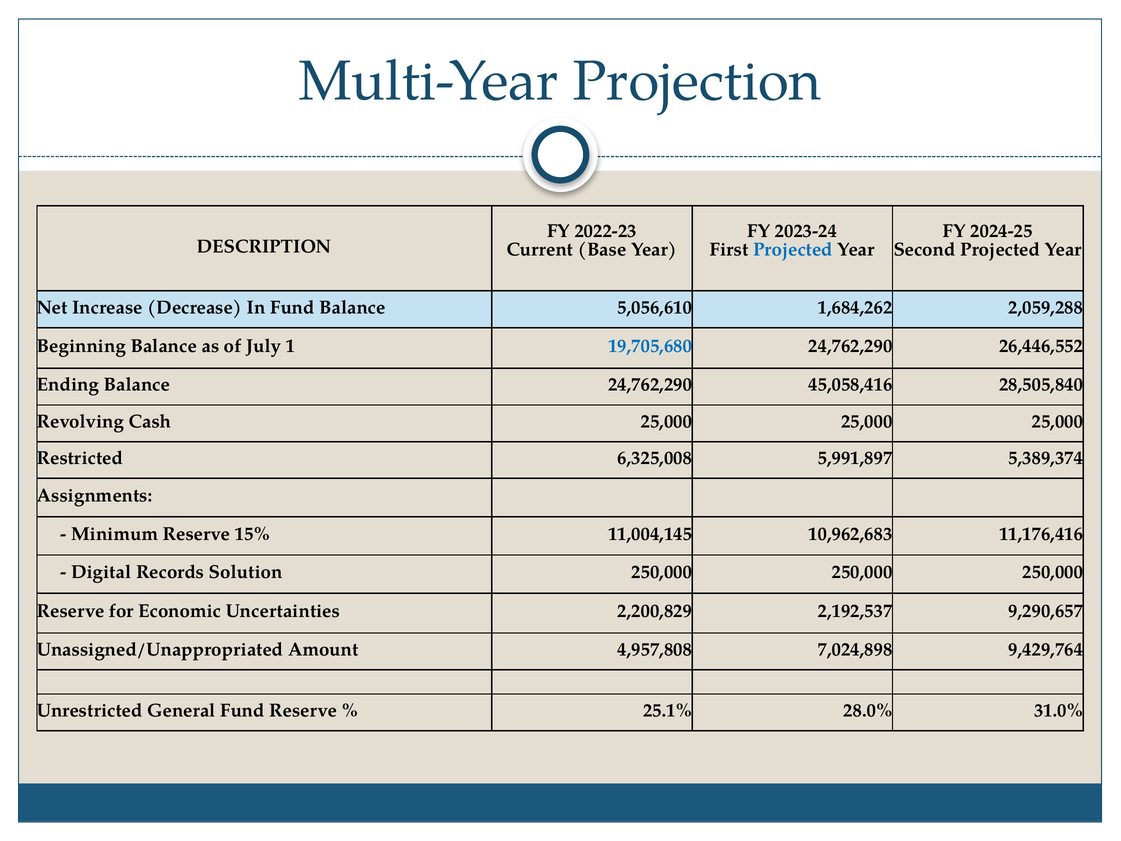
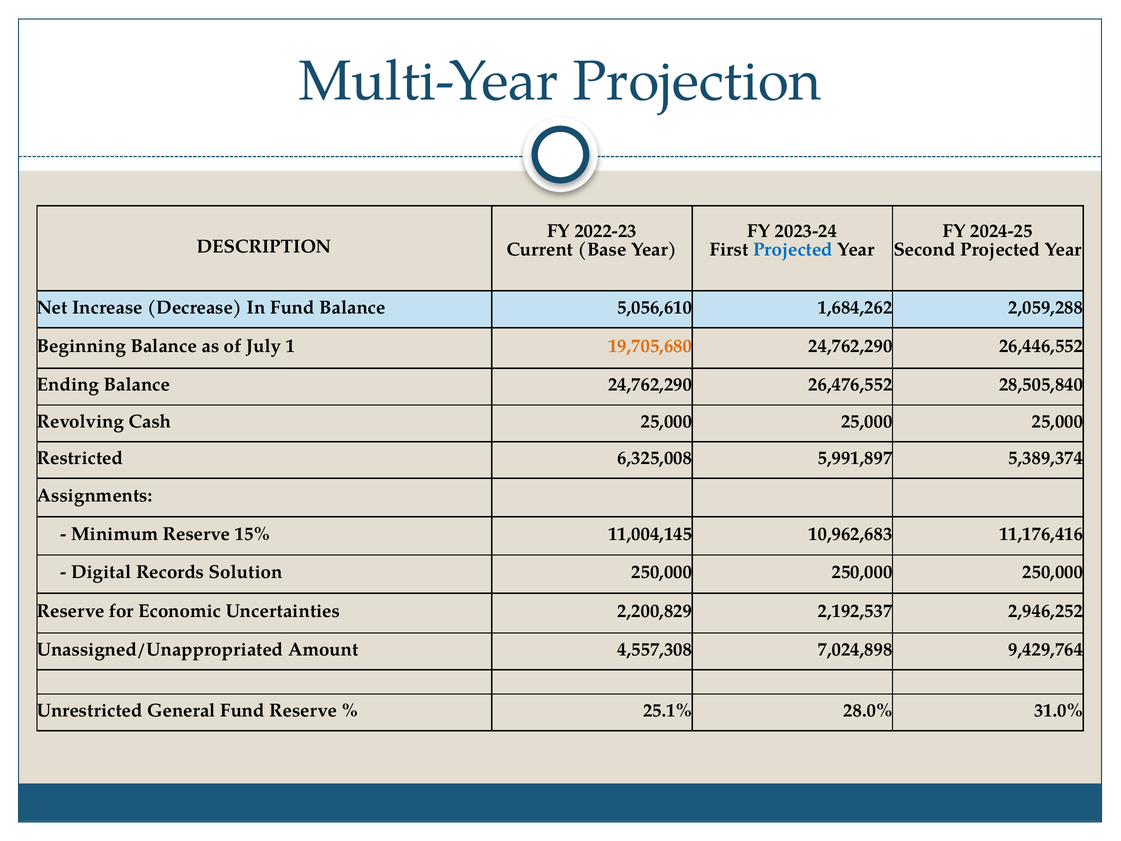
19,705,680 colour: blue -> orange
45,058,416: 45,058,416 -> 26,476,552
9,290,657: 9,290,657 -> 2,946,252
4,957,808: 4,957,808 -> 4,557,308
